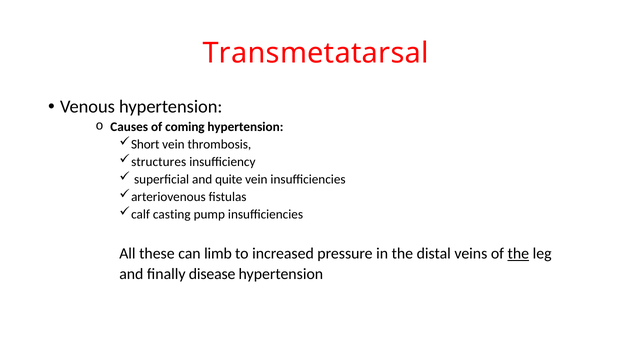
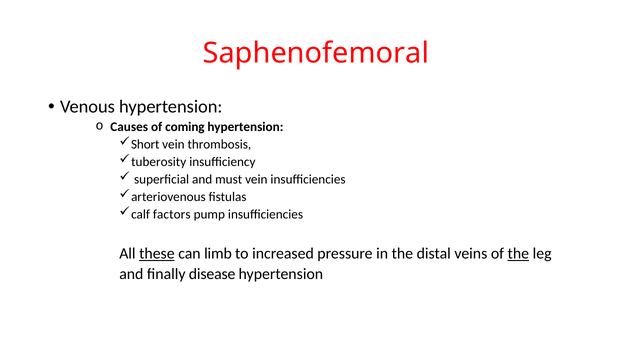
Transmetatarsal: Transmetatarsal -> Saphenofemoral
structures: structures -> tuberosity
quite: quite -> must
casting: casting -> factors
these underline: none -> present
